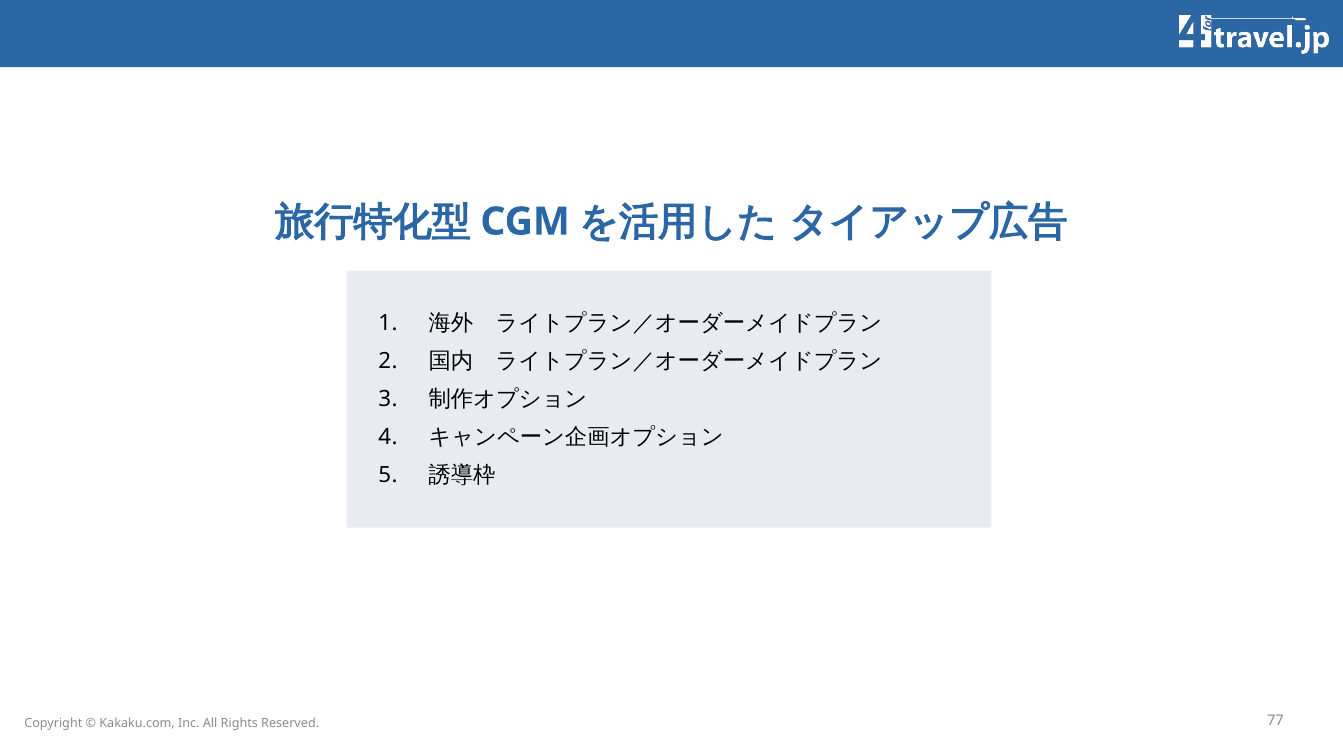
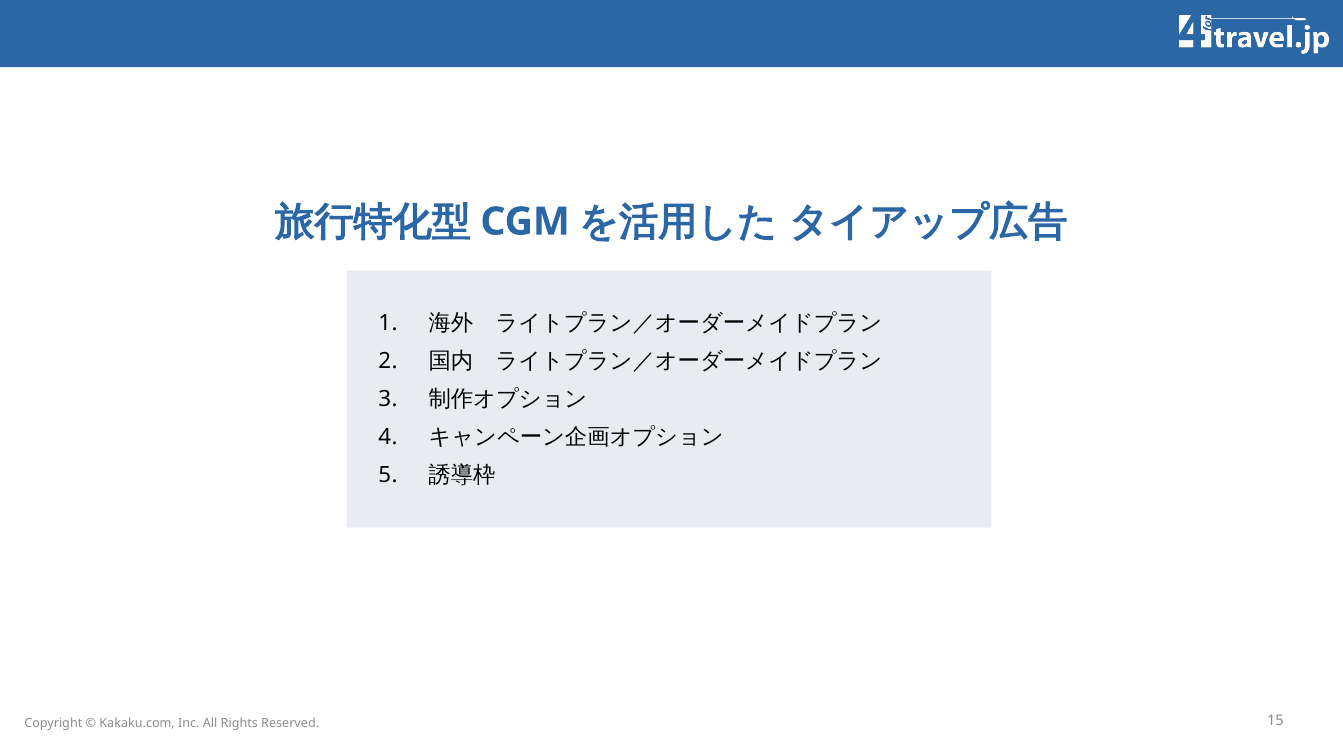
77: 77 -> 15
